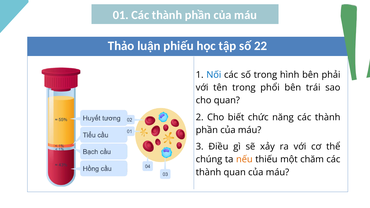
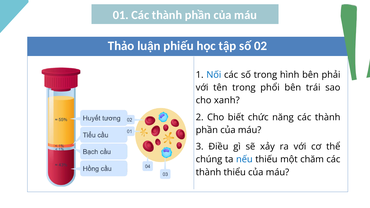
22: 22 -> 02
cho quan: quan -> xanh
nếu colour: orange -> blue
thành quan: quan -> thiểu
